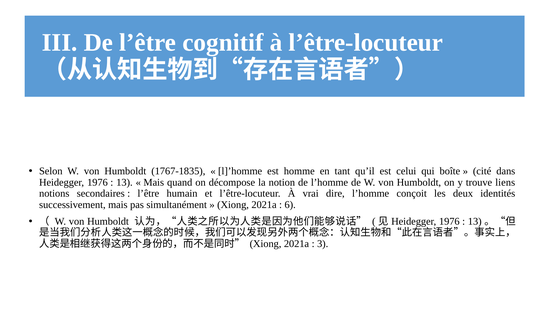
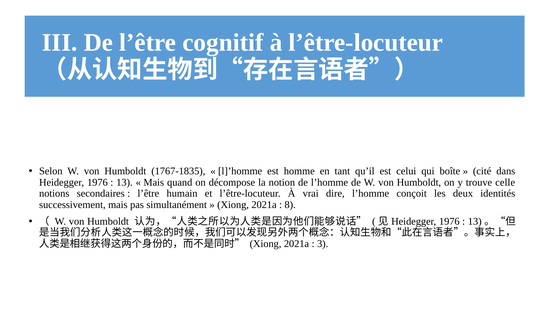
liens: liens -> celle
6: 6 -> 8
